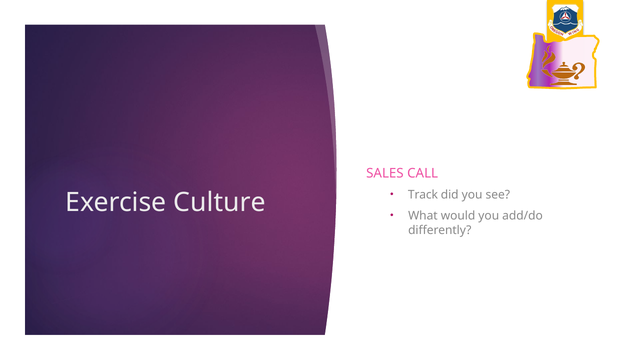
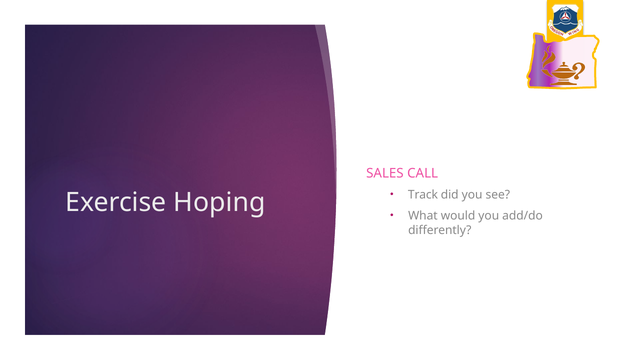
Culture: Culture -> Hoping
